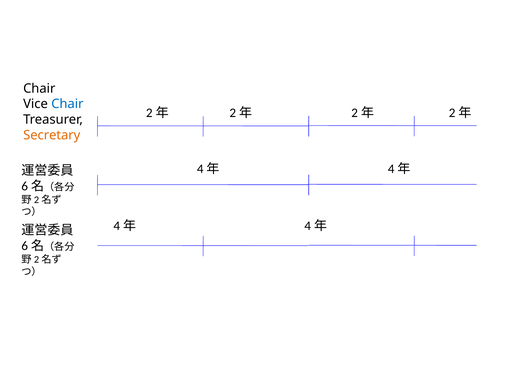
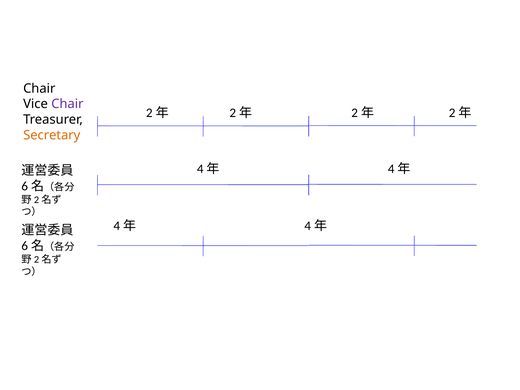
Chair at (67, 104) colour: blue -> purple
